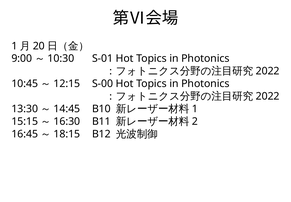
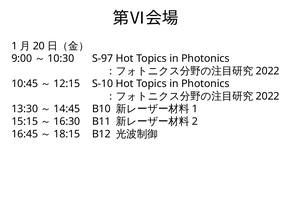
S-01: S-01 -> S-97
S-00: S-00 -> S-10
